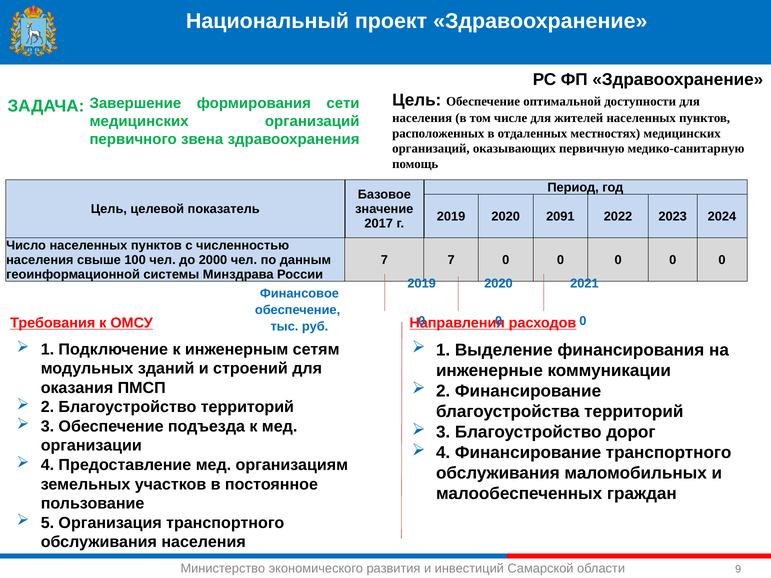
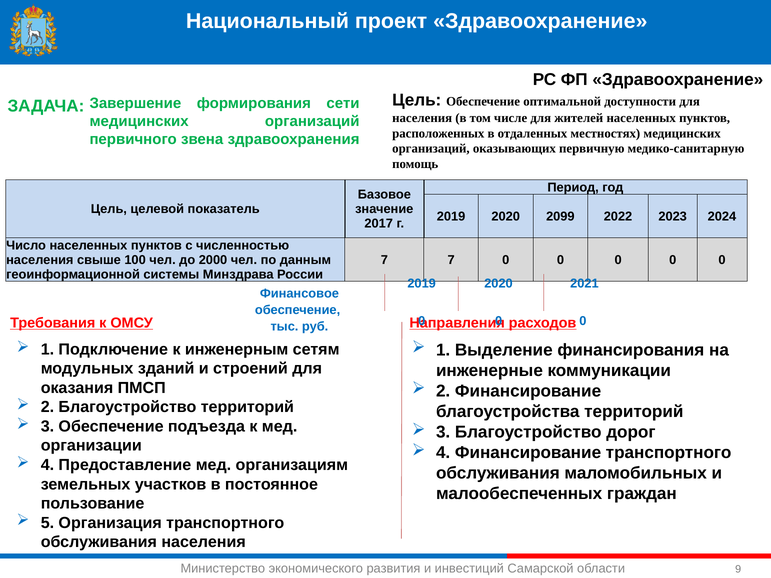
2091: 2091 -> 2099
